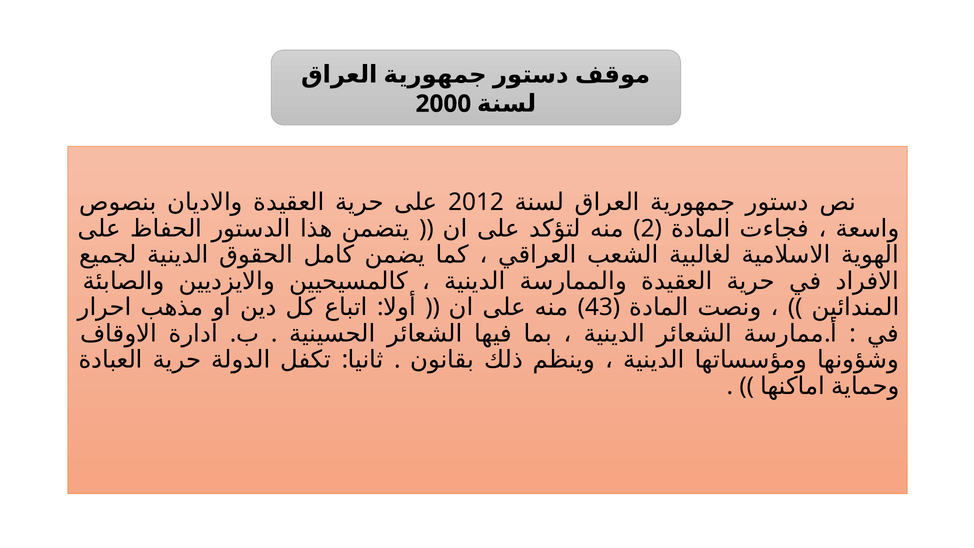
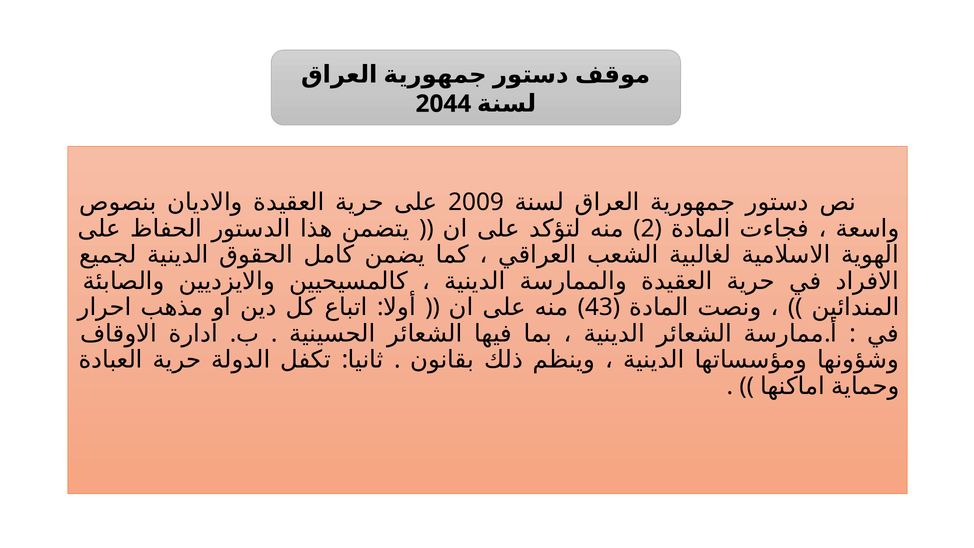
2000: 2000 -> 2044
2012: 2012 -> 2009
